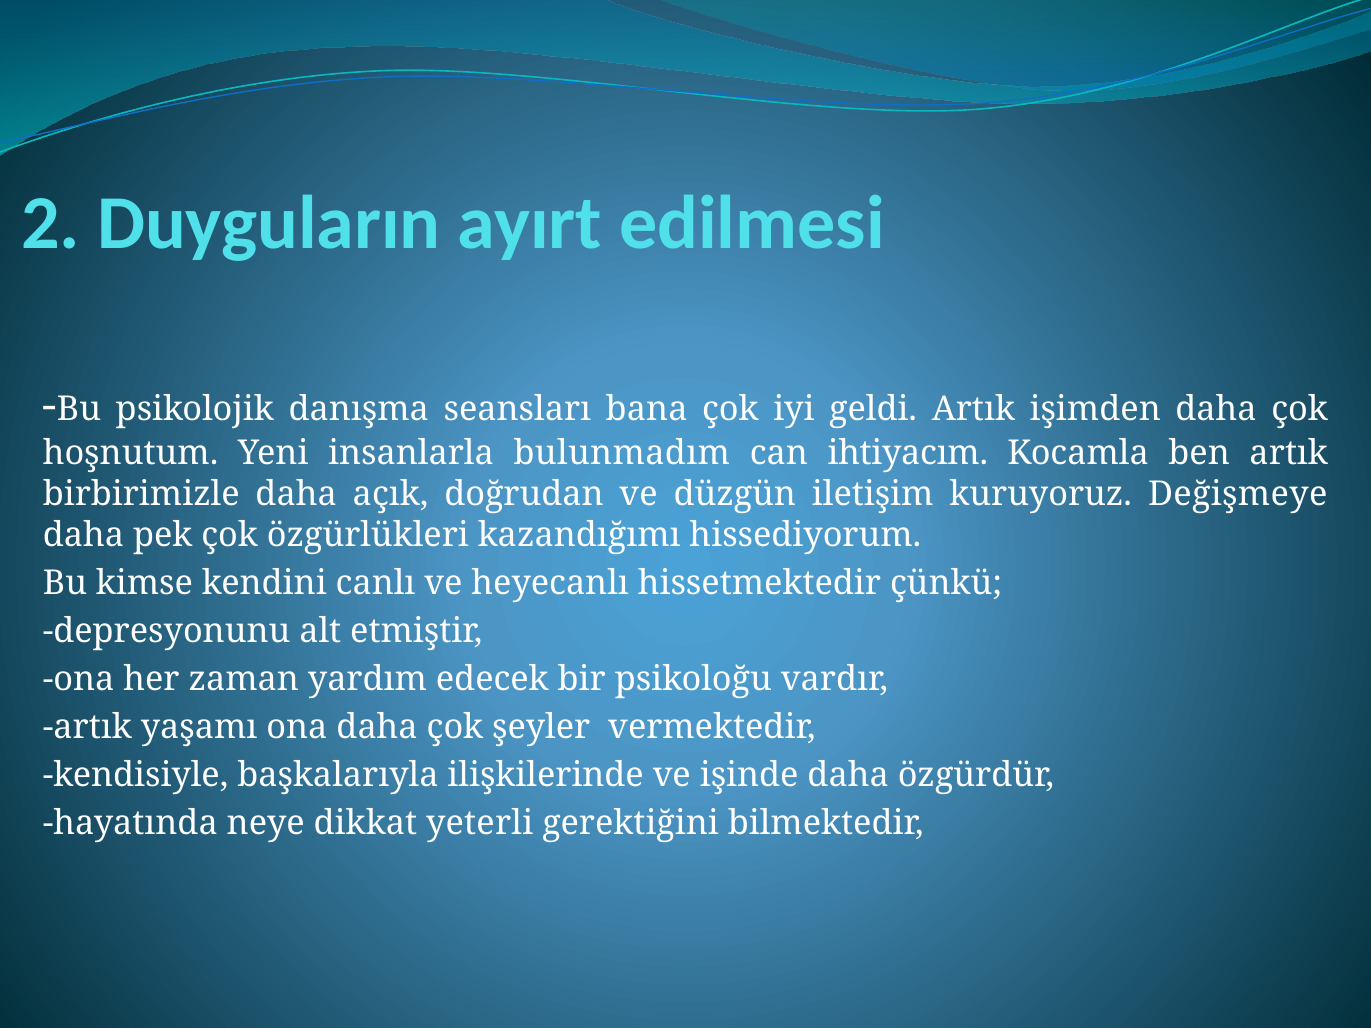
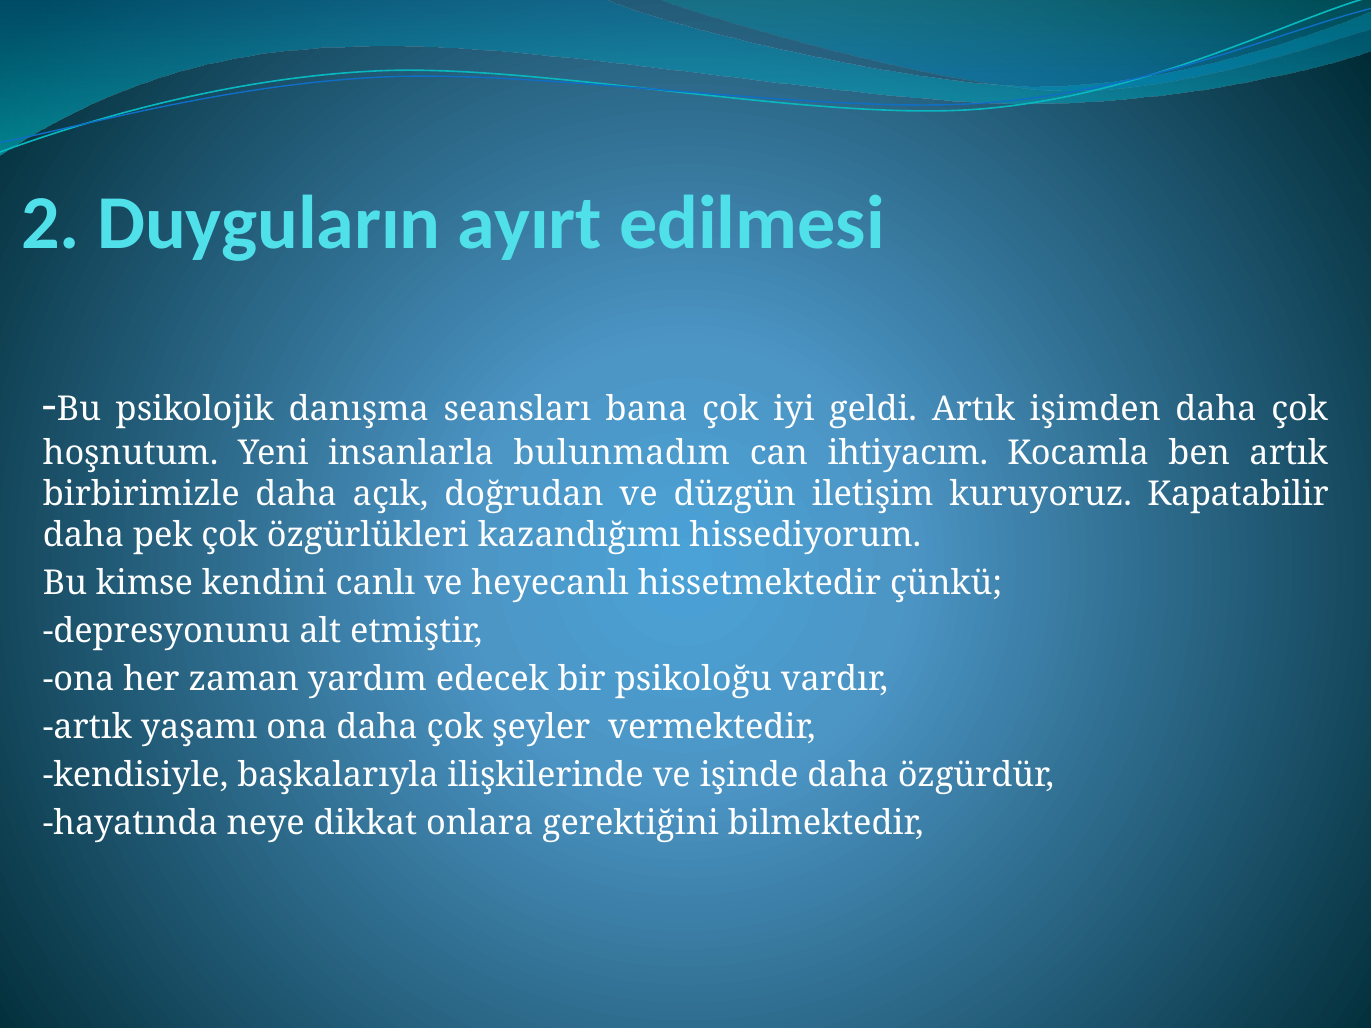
Değişmeye: Değişmeye -> Kapatabilir
yeterli: yeterli -> onlara
